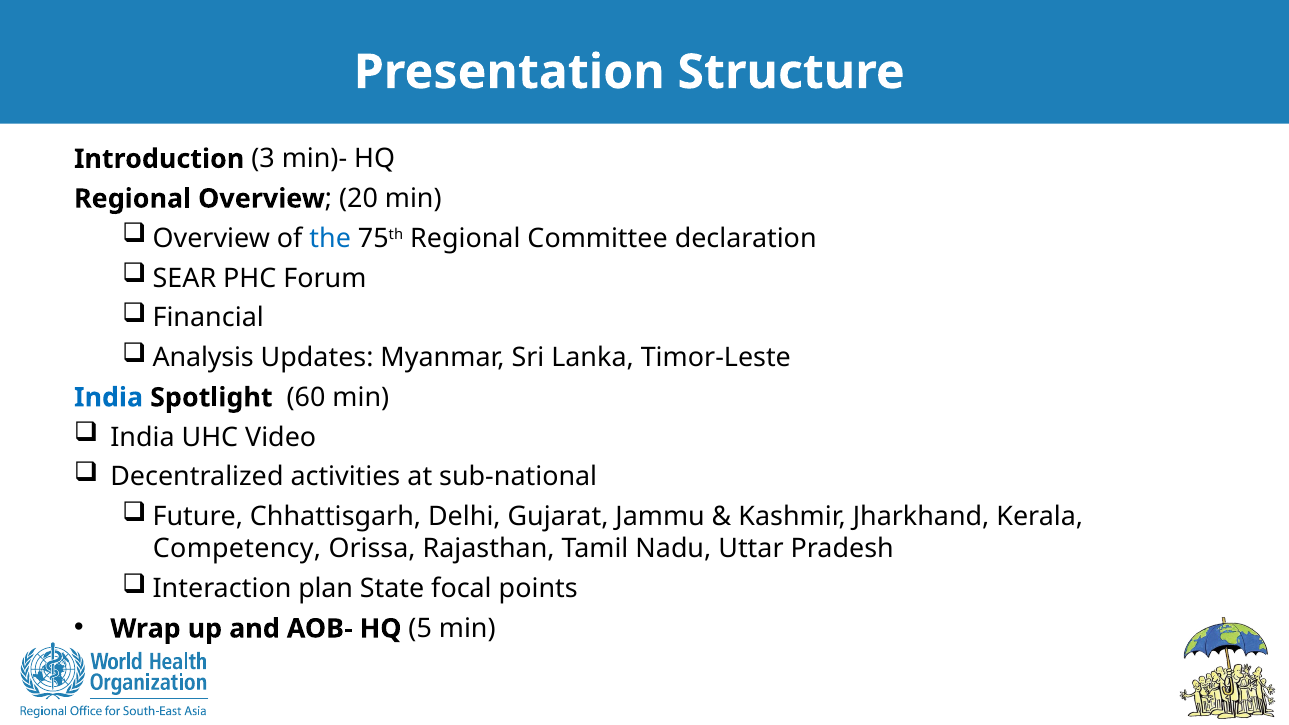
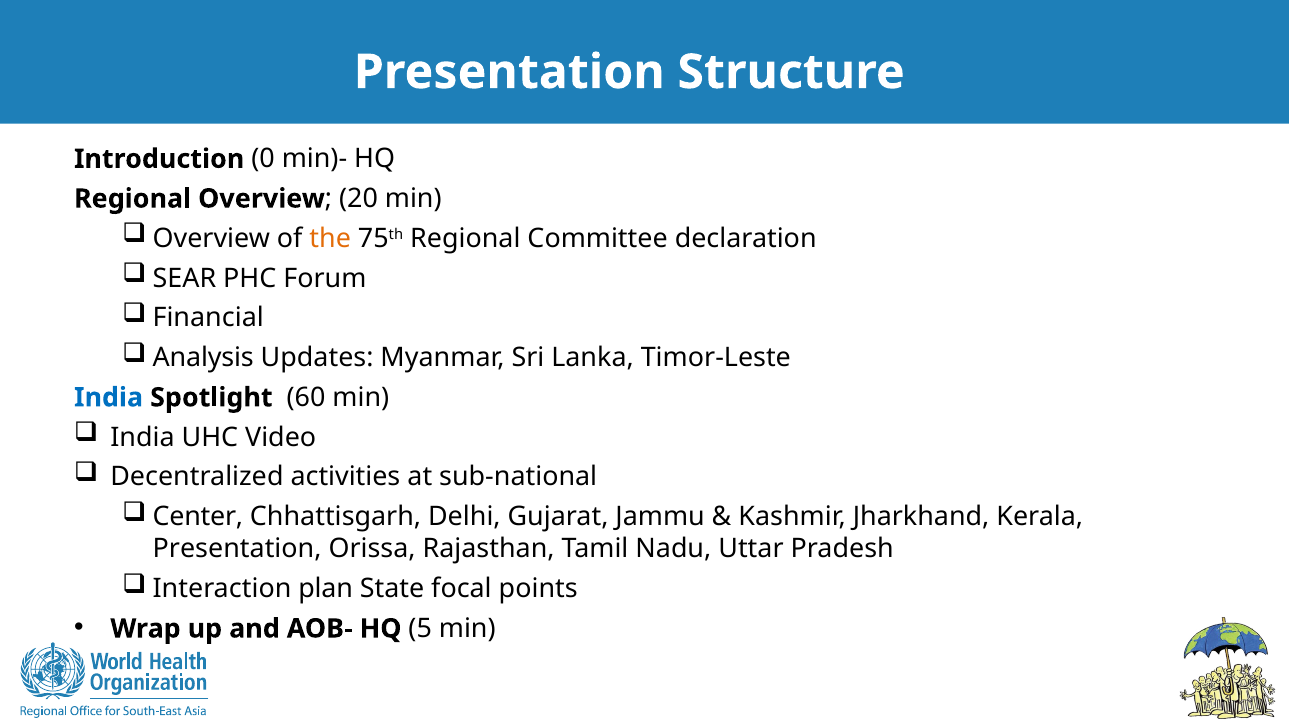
3: 3 -> 0
the colour: blue -> orange
Future: Future -> Center
Competency at (237, 549): Competency -> Presentation
